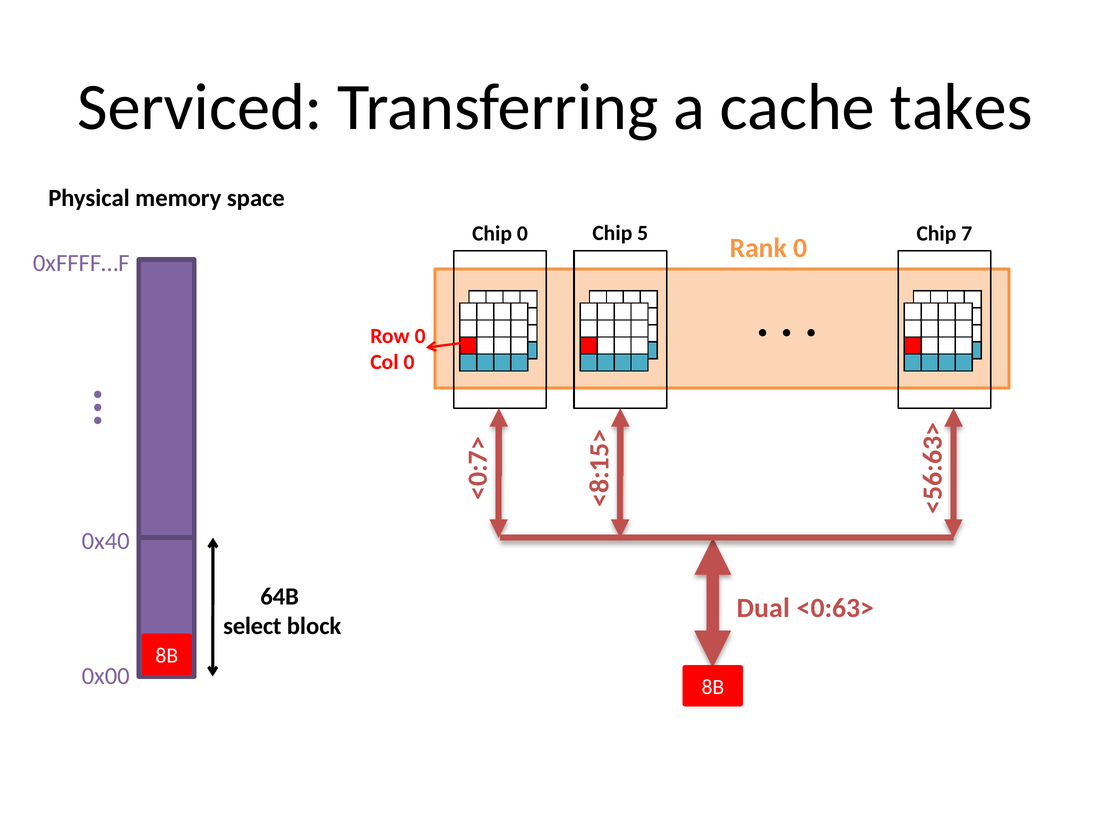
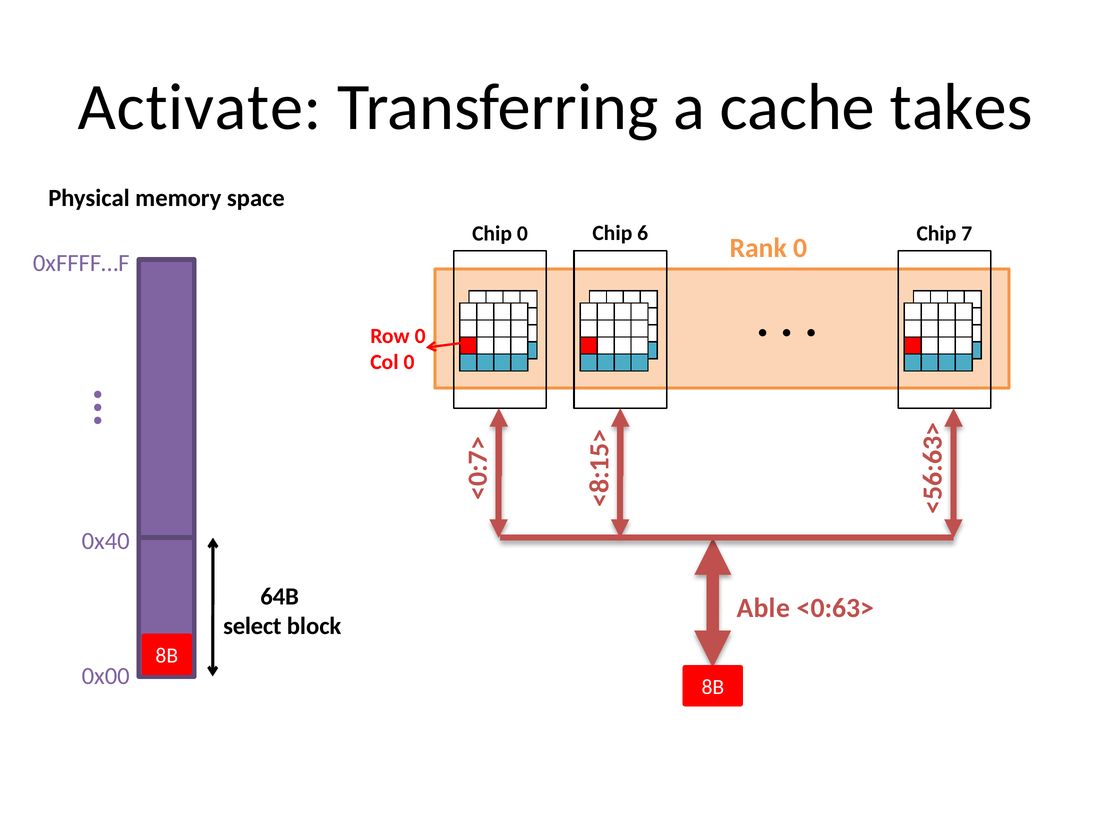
Serviced: Serviced -> Activate
Chip 5: 5 -> 6
Dual: Dual -> Able
